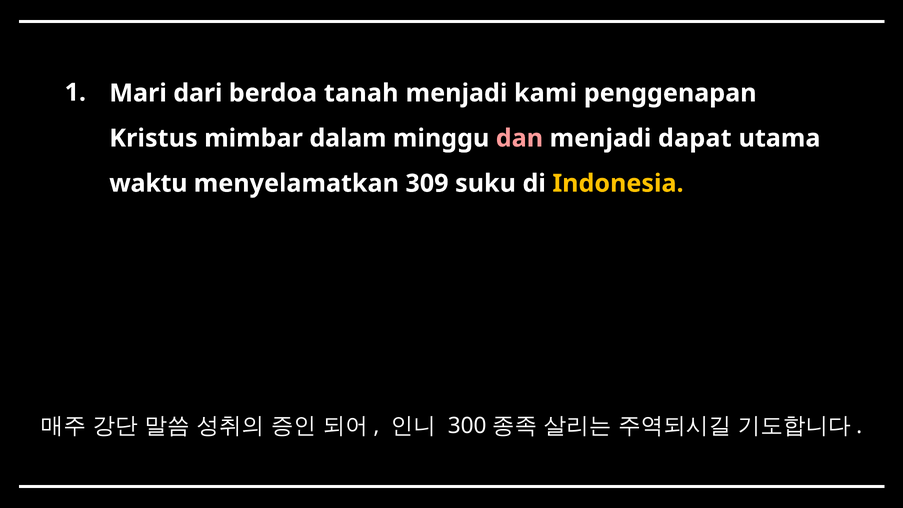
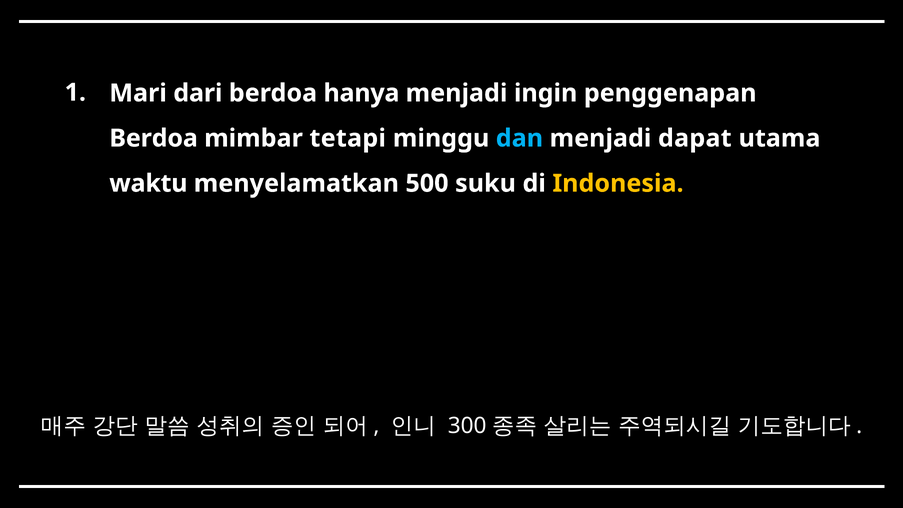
tanah: tanah -> hanya
kami: kami -> ingin
Kristus at (153, 138): Kristus -> Berdoa
dalam: dalam -> tetapi
dan colour: pink -> light blue
309: 309 -> 500
